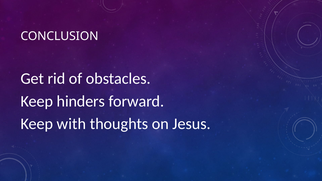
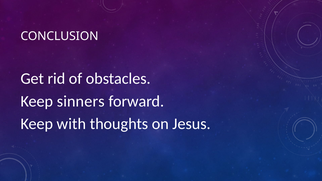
hinders: hinders -> sinners
